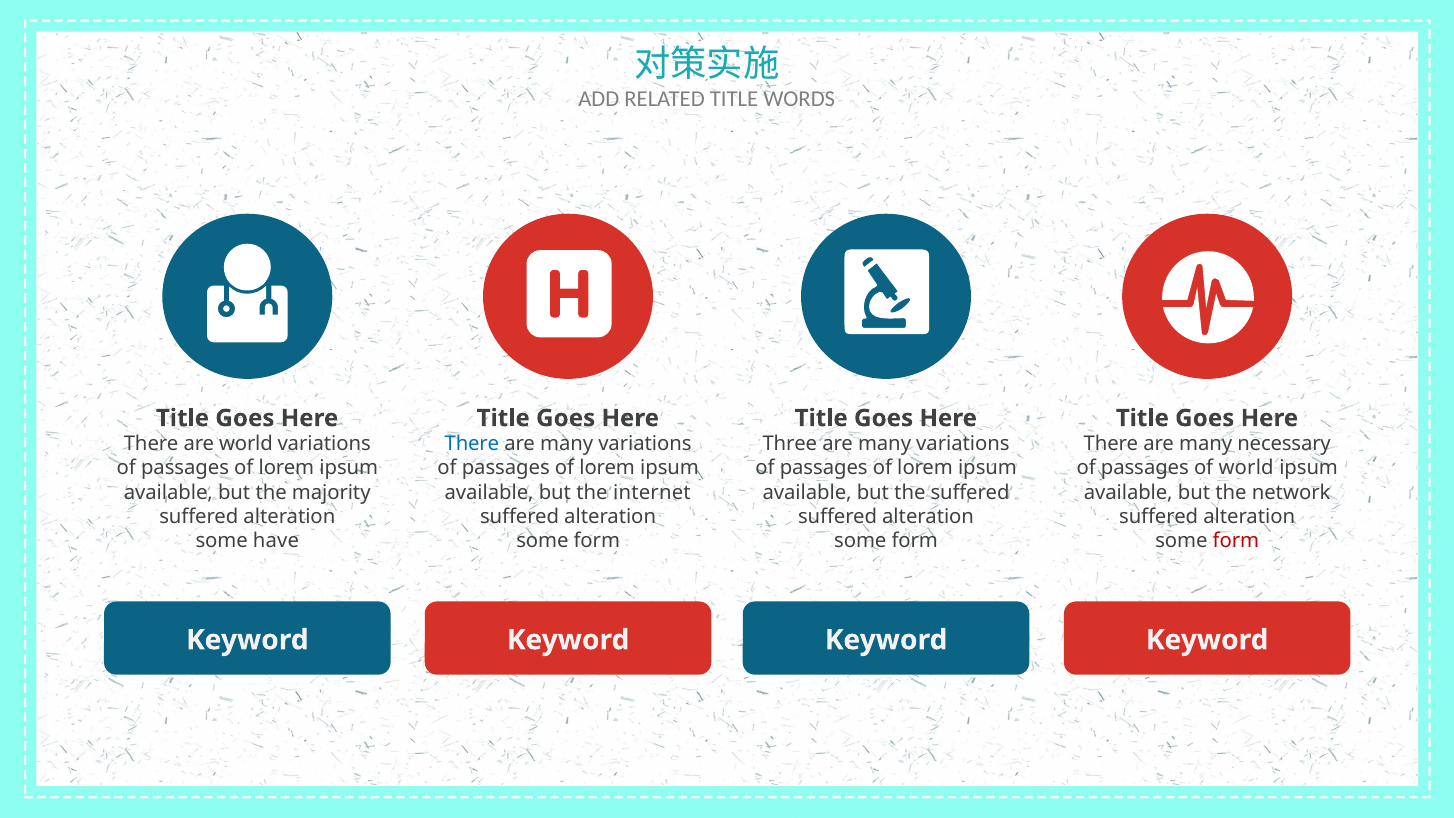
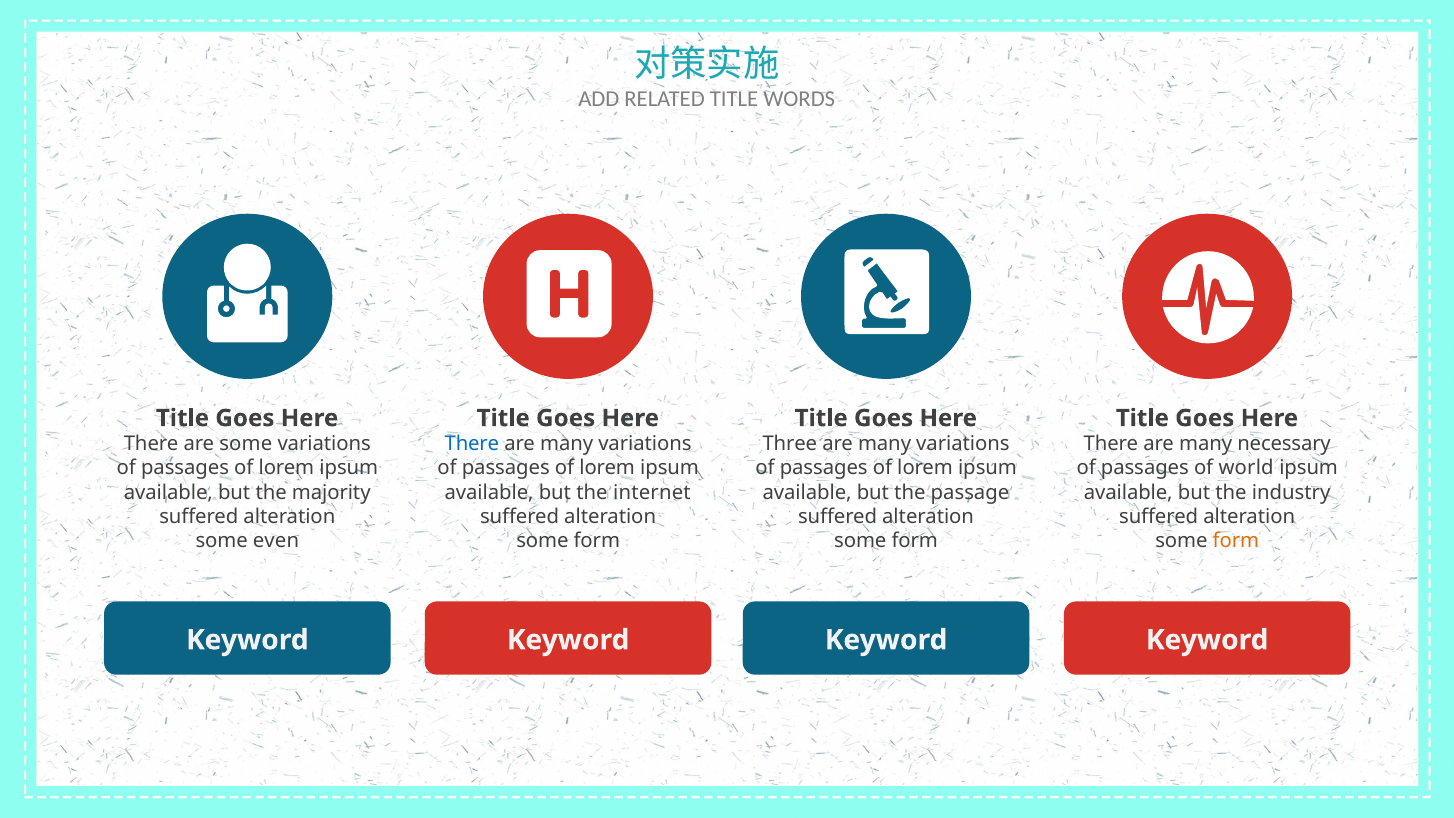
are world: world -> some
the suffered: suffered -> passage
network: network -> industry
have: have -> even
form at (1236, 541) colour: red -> orange
